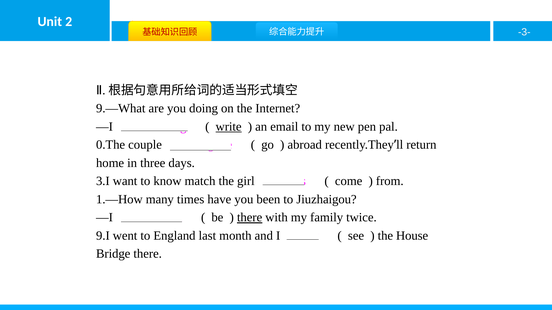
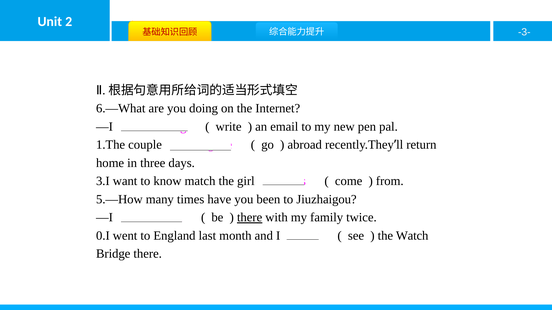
9.—What: 9.—What -> 6.—What
write underline: present -> none
0.The: 0.The -> 1.The
1.—How: 1.—How -> 5.—How
9.I: 9.I -> 0.I
House: House -> Watch
